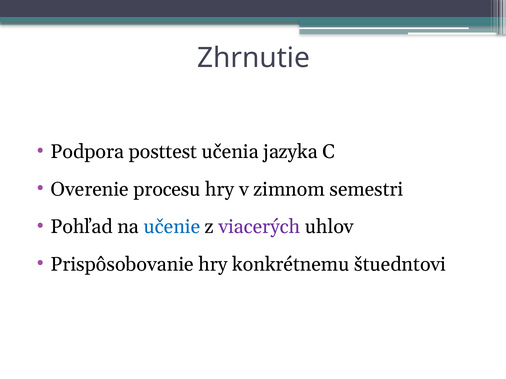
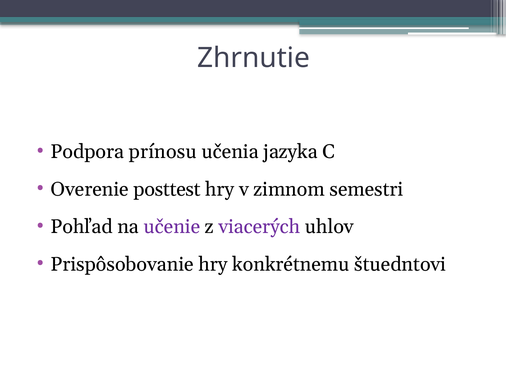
posttest: posttest -> prínosu
procesu: procesu -> posttest
učenie colour: blue -> purple
